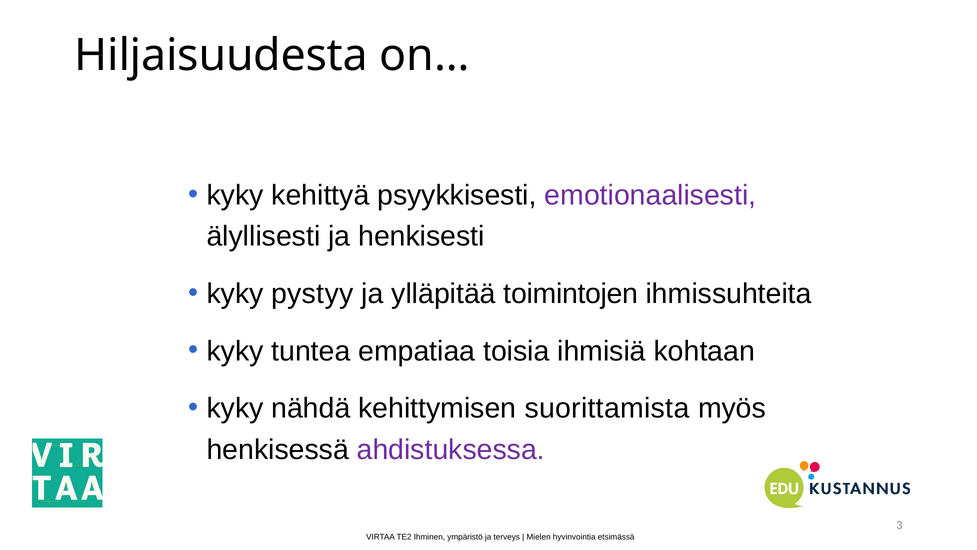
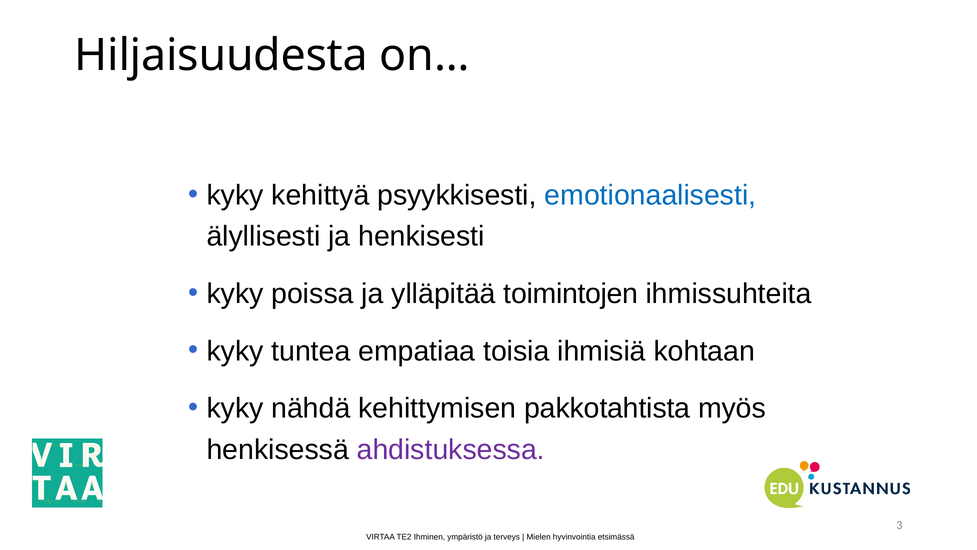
emotionaalisesti colour: purple -> blue
pystyy: pystyy -> poissa
suorittamista: suorittamista -> pakkotahtista
